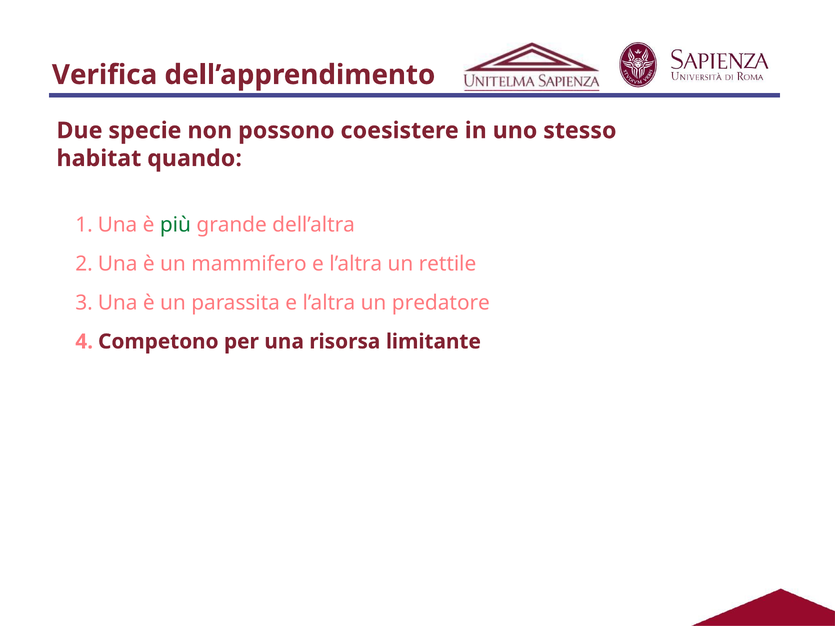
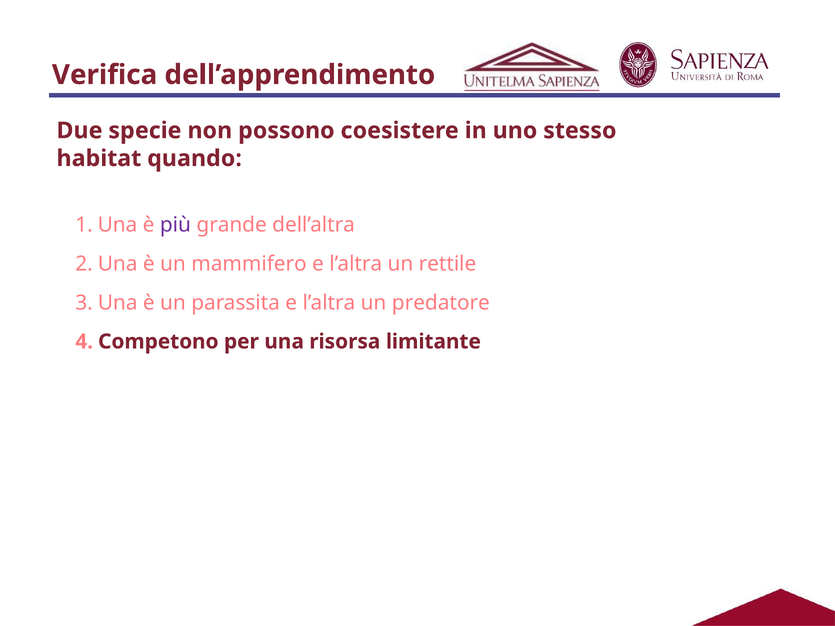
più colour: green -> purple
